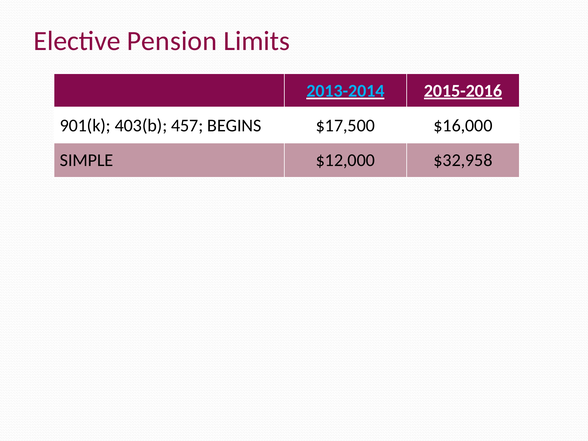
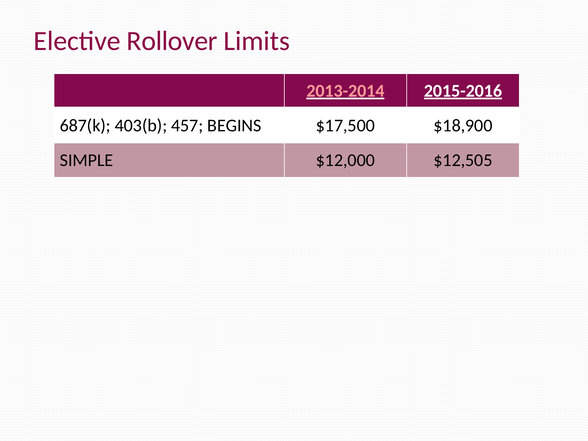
Pension: Pension -> Rollover
2013-2014 colour: light blue -> pink
901(k: 901(k -> 687(k
$16,000: $16,000 -> $18,900
$32,958: $32,958 -> $12,505
